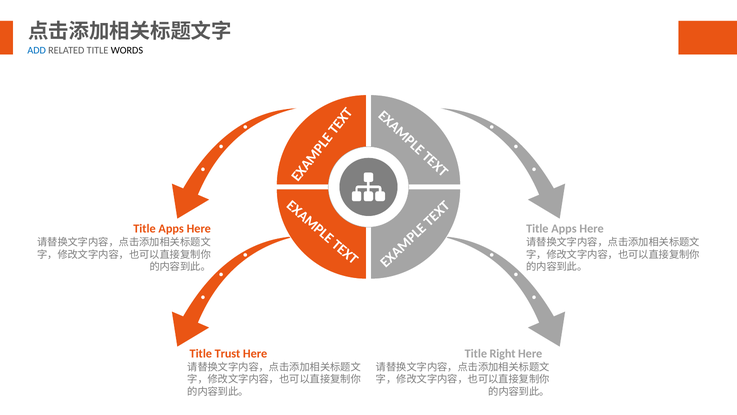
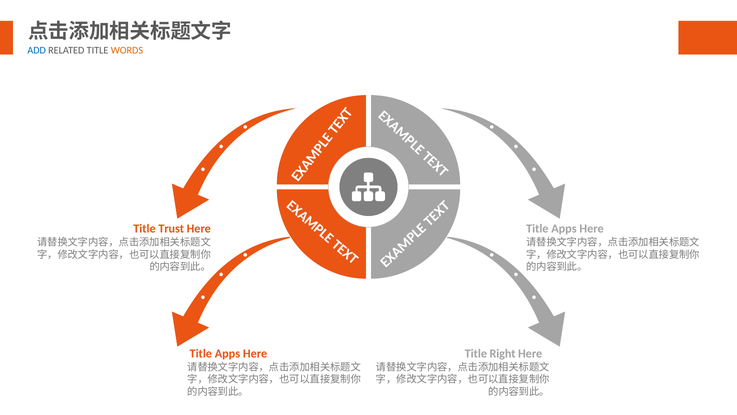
WORDS colour: black -> orange
Apps at (171, 229): Apps -> Trust
Trust at (228, 353): Trust -> Apps
